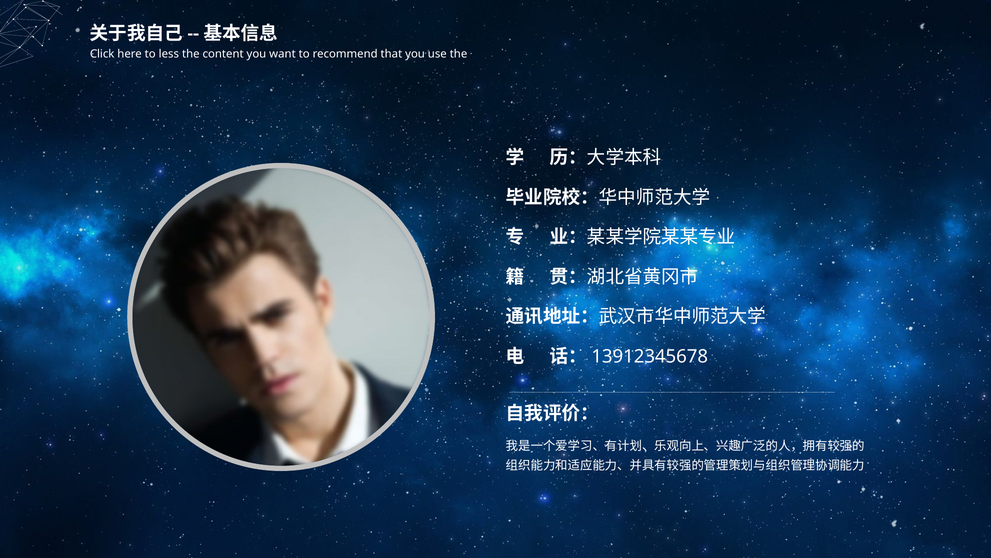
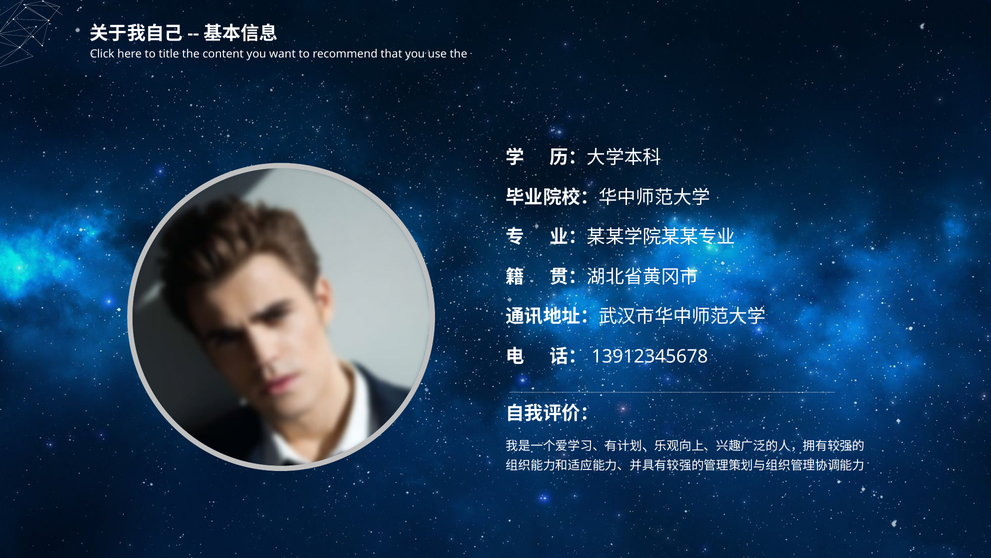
less: less -> title
